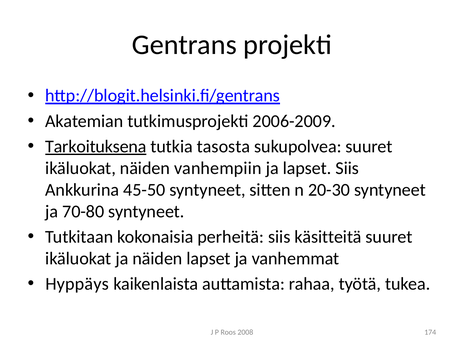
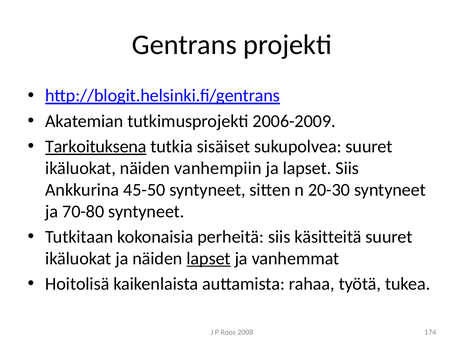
tasosta: tasosta -> sisäiset
lapset at (209, 259) underline: none -> present
Hyppäys: Hyppäys -> Hoitolisä
